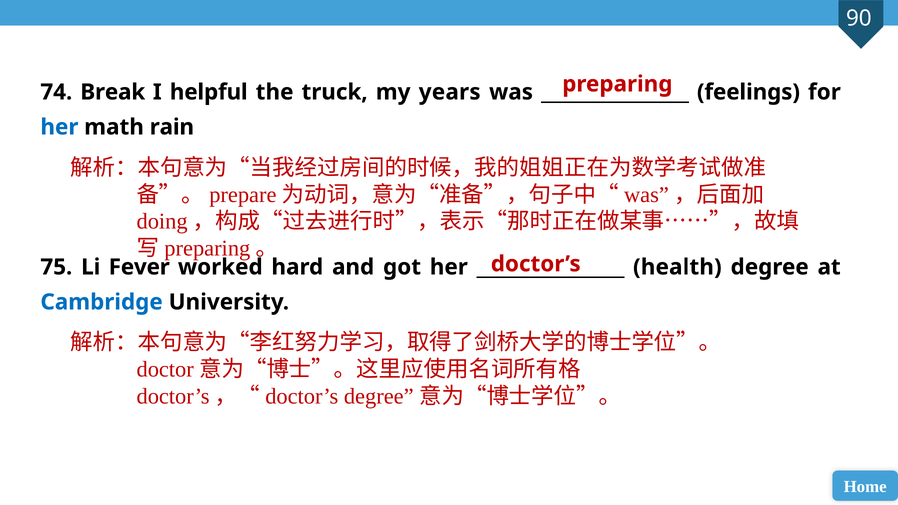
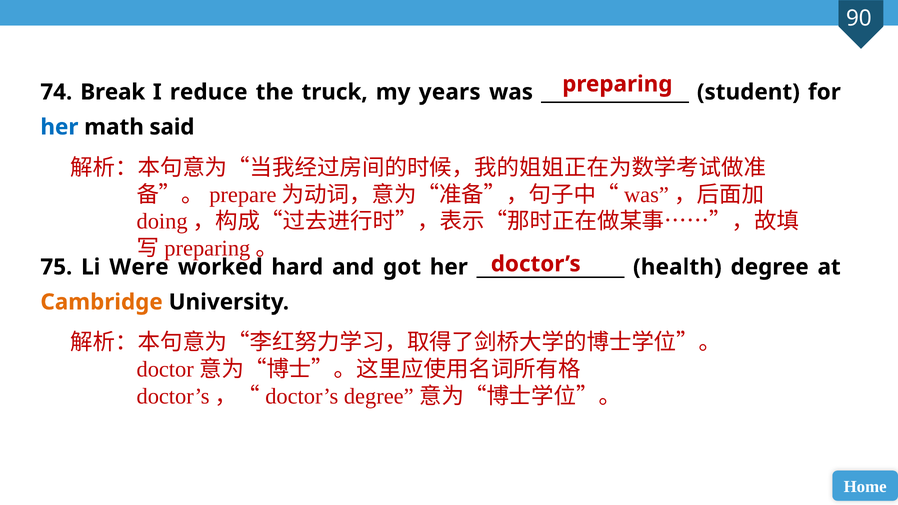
helpful: helpful -> reduce
feelings: feelings -> student
rain: rain -> said
Fever: Fever -> Were
Cambridge colour: blue -> orange
